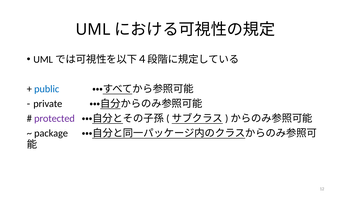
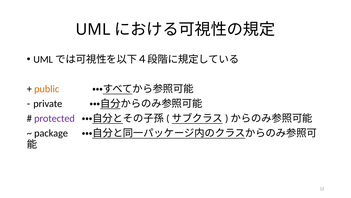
public colour: blue -> orange
